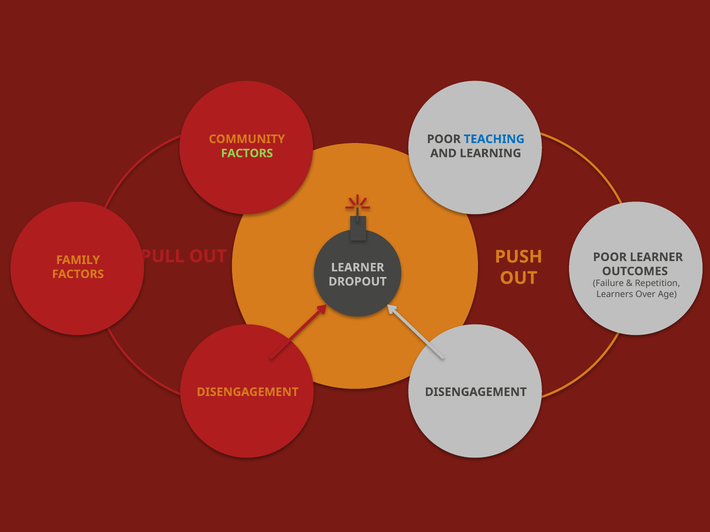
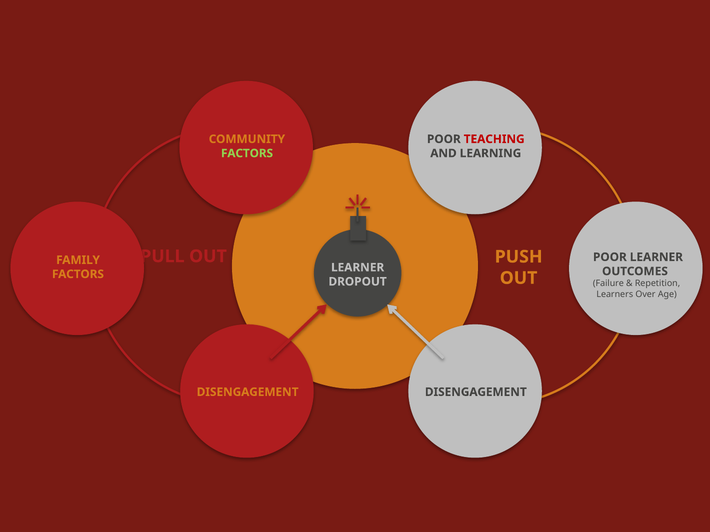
TEACHING colour: blue -> red
